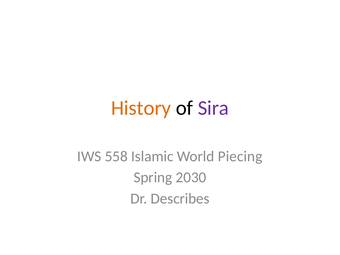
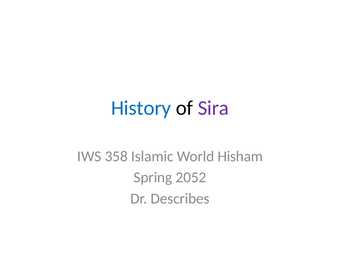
History colour: orange -> blue
558: 558 -> 358
Piecing: Piecing -> Hisham
2030: 2030 -> 2052
